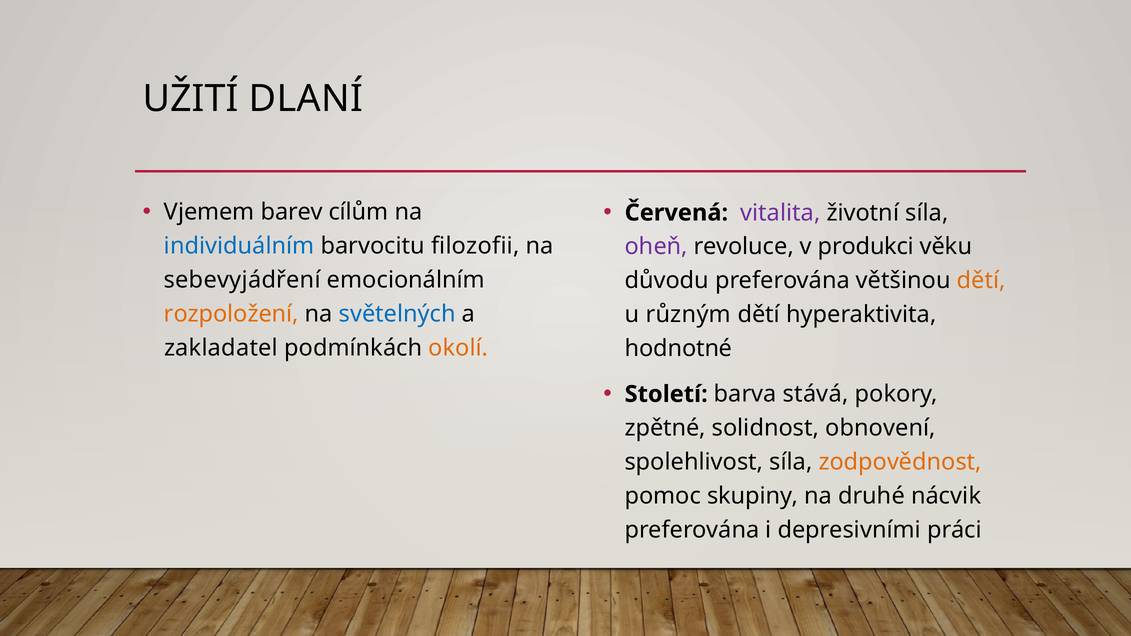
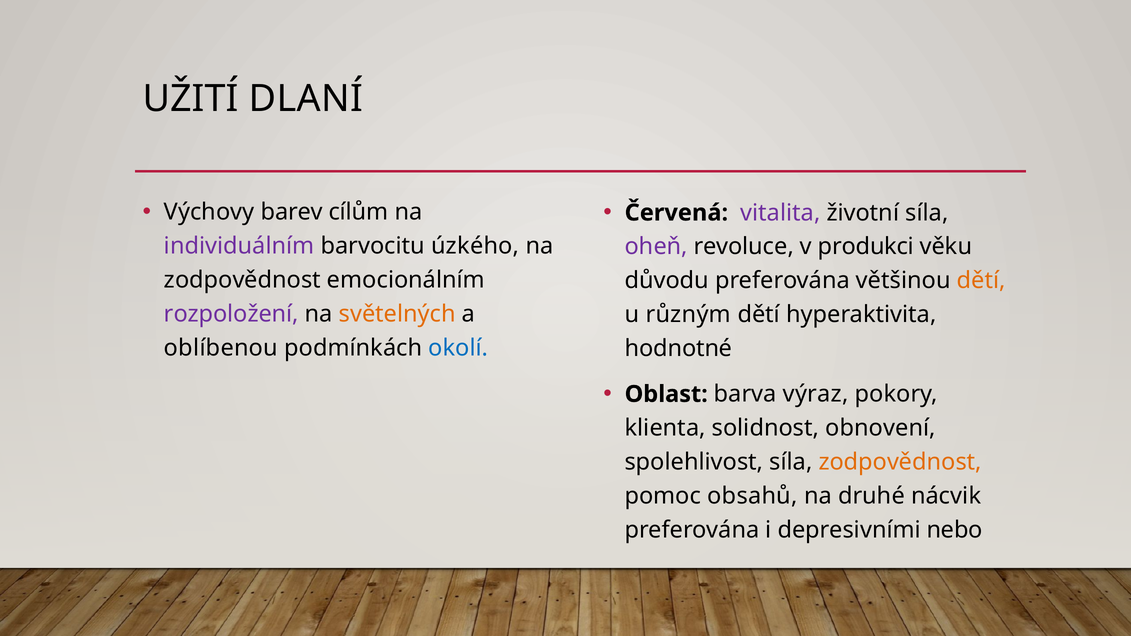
Vjemem: Vjemem -> Výchovy
individuálním colour: blue -> purple
filozofii: filozofii -> úzkého
sebevyjádření at (242, 280): sebevyjádření -> zodpovědnost
rozpoložení colour: orange -> purple
světelných colour: blue -> orange
zakladatel: zakladatel -> oblíbenou
okolí colour: orange -> blue
Století: Století -> Oblast
stává: stává -> výraz
zpětné: zpětné -> klienta
skupiny: skupiny -> obsahů
práci: práci -> nebo
